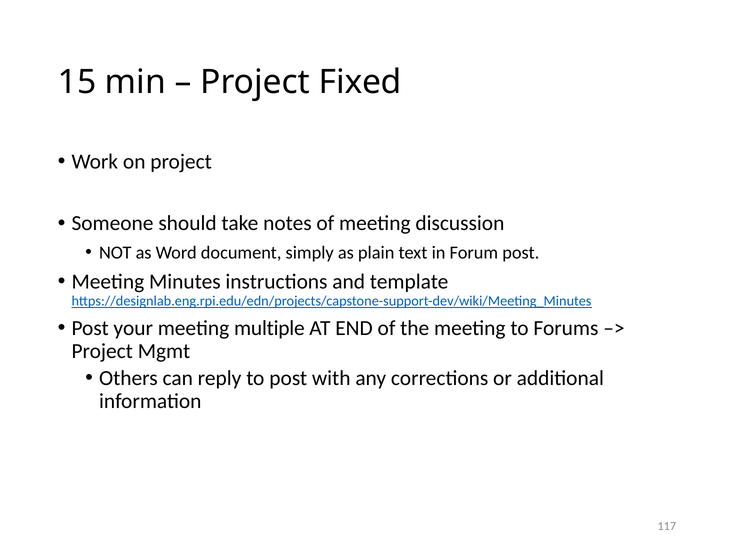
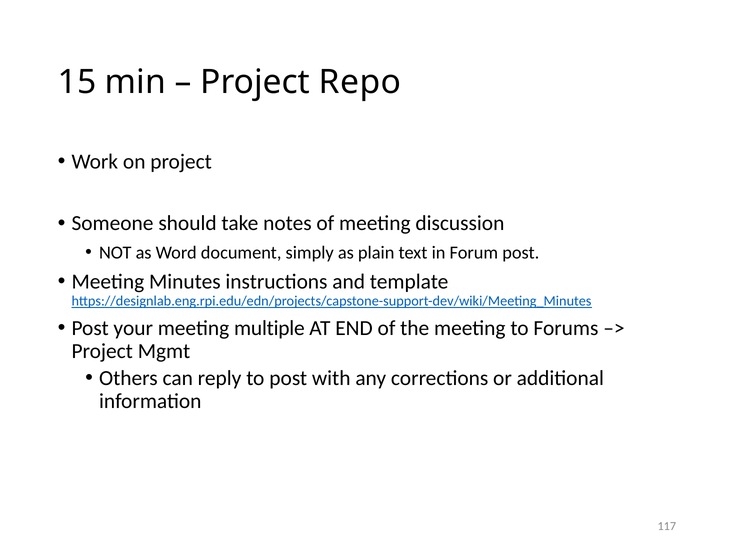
Fixed: Fixed -> Repo
